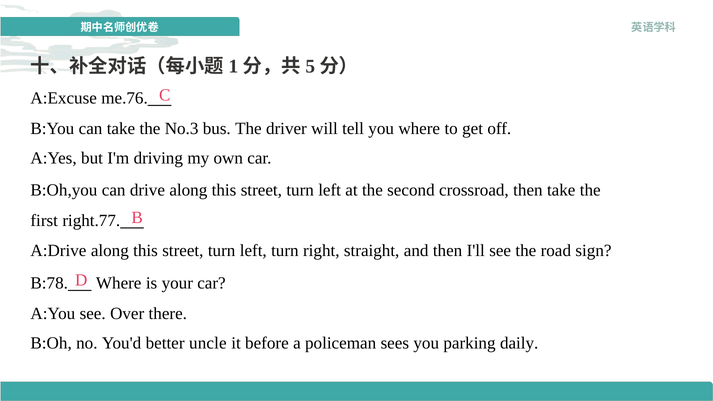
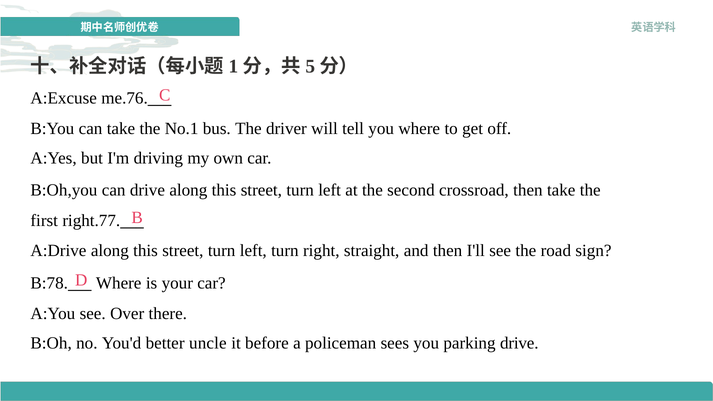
No.3: No.3 -> No.1
parking daily: daily -> drive
